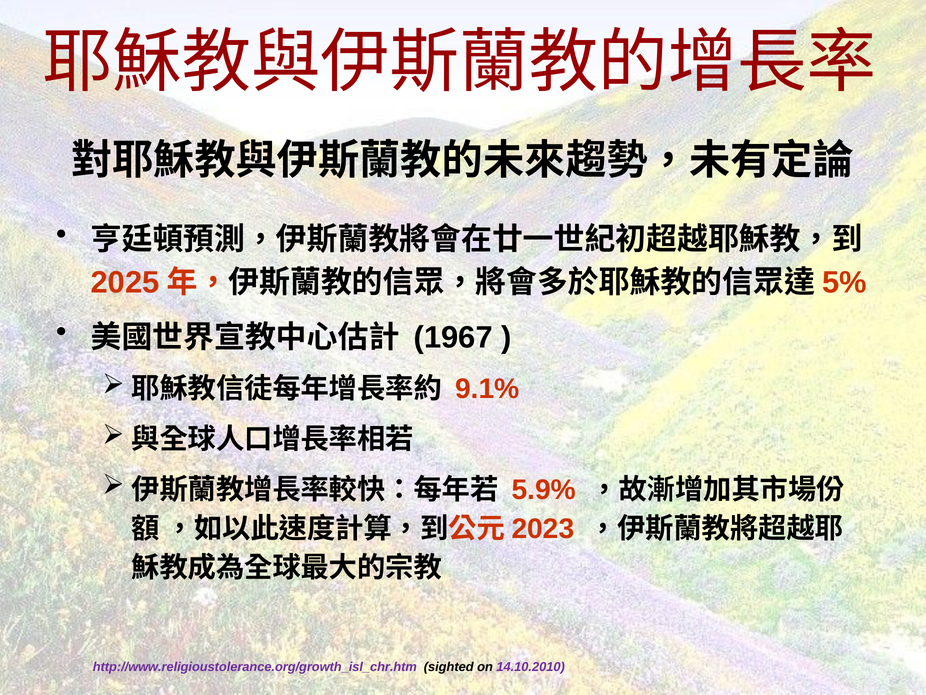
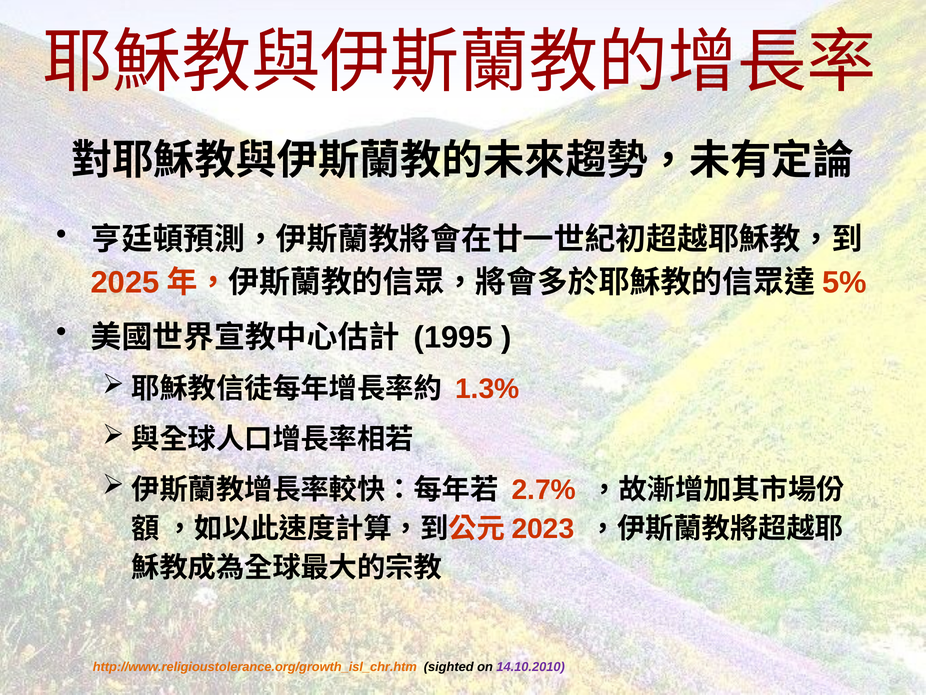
1967: 1967 -> 1995
9.1%: 9.1% -> 1.3%
5.9%: 5.9% -> 2.7%
http://www.religioustolerance.org/growth_isl_chr.htm colour: purple -> orange
